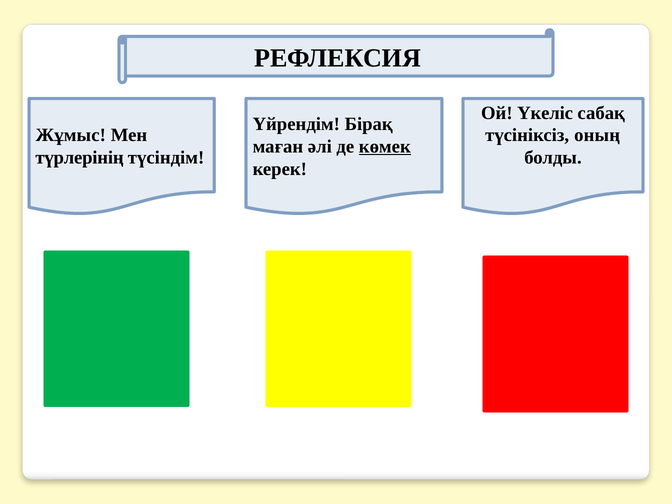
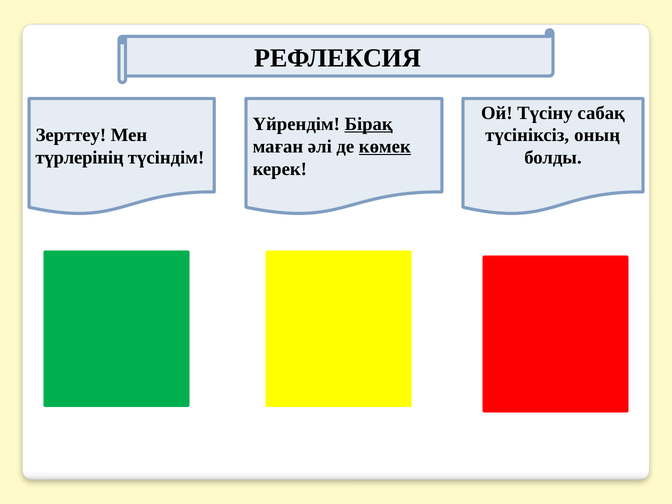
Үкеліс: Үкеліс -> Түсіну
Бірақ underline: none -> present
Жұмыс: Жұмыс -> Зерттеу
